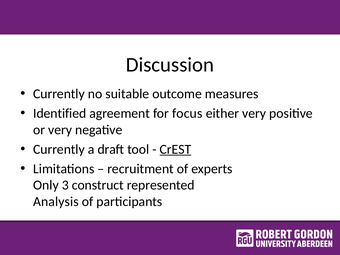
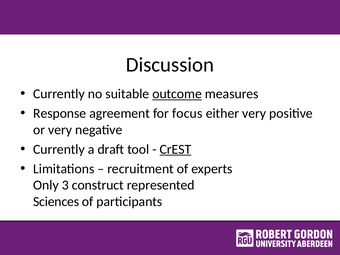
outcome underline: none -> present
Identified: Identified -> Response
Analysis: Analysis -> Sciences
